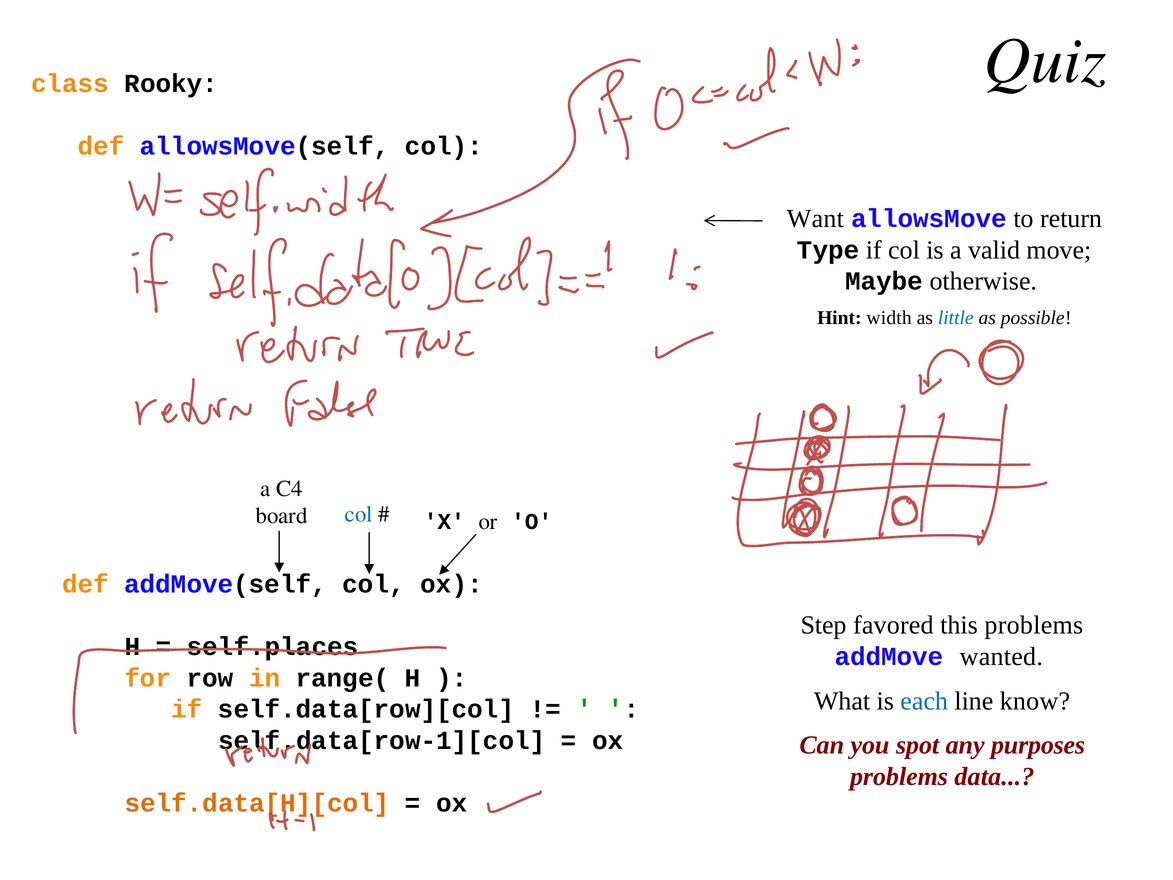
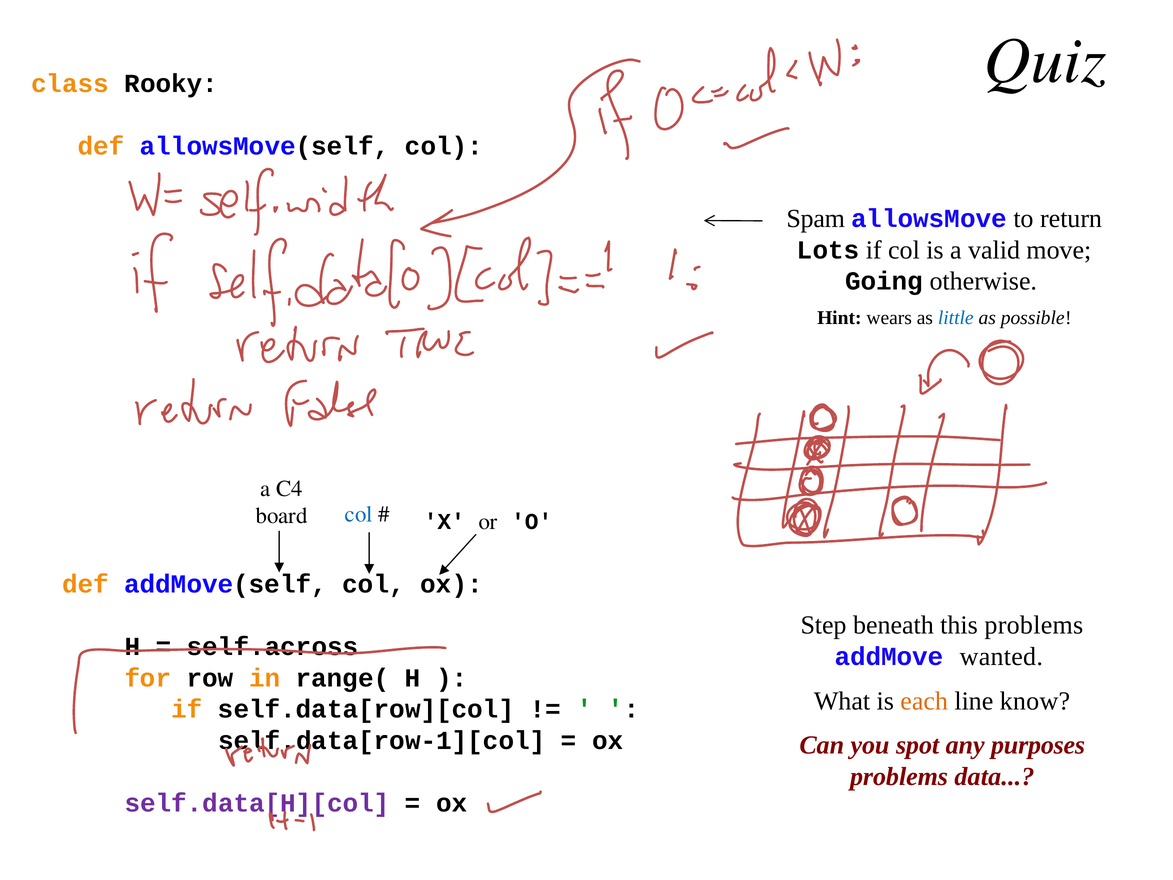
Want: Want -> Spam
Type: Type -> Lots
Maybe: Maybe -> Going
width: width -> wears
favored: favored -> beneath
self.places: self.places -> self.across
each colour: blue -> orange
self.data[H][col colour: orange -> purple
